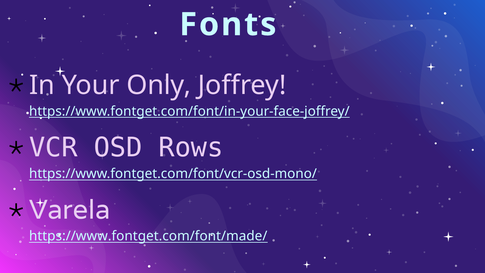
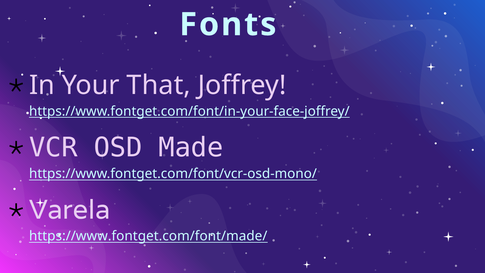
Only: Only -> That
Rows: Rows -> Made
